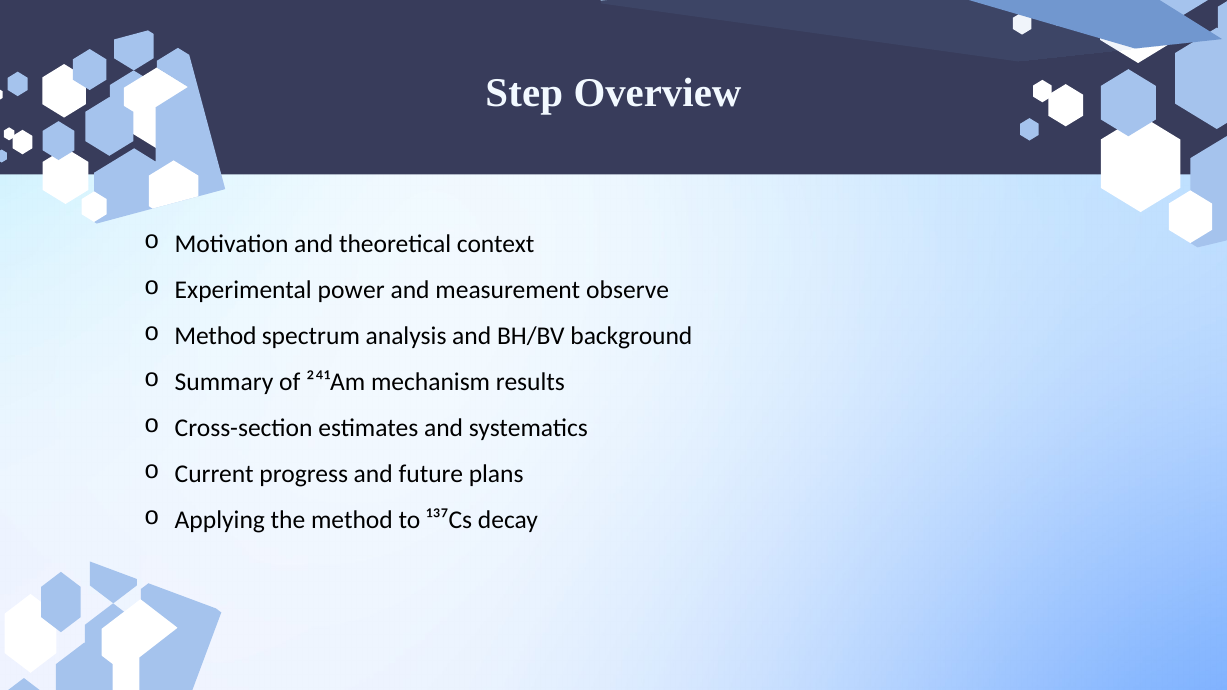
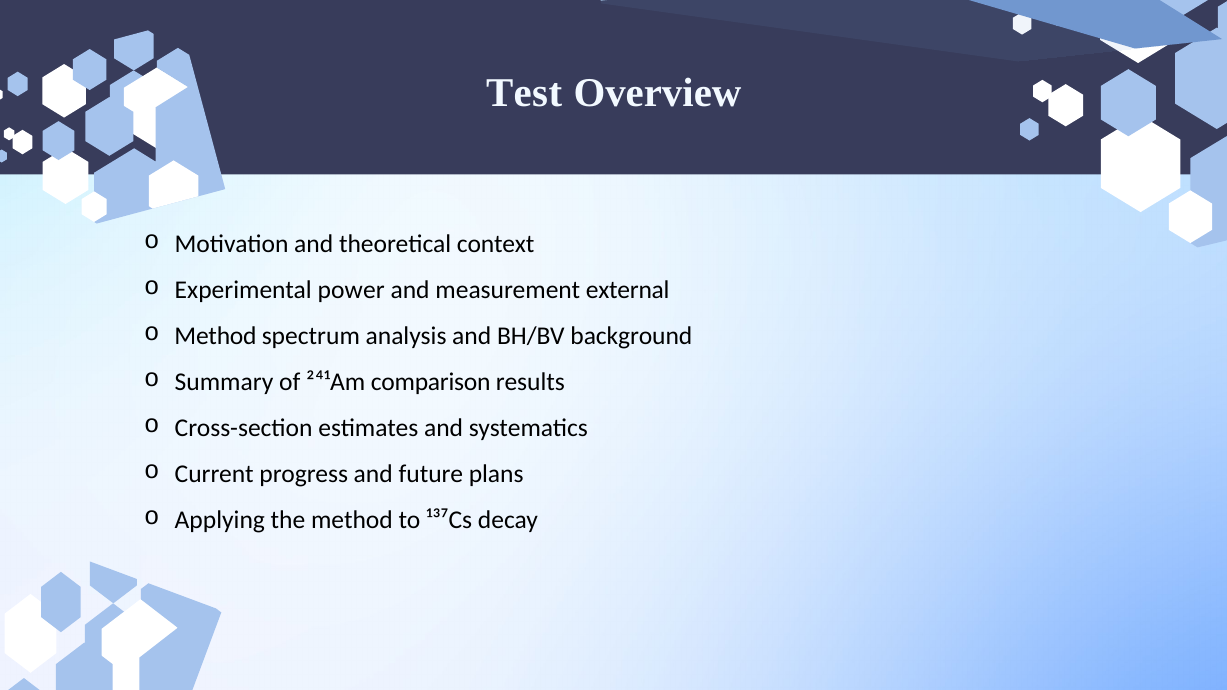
Step: Step -> Test
observe: observe -> external
mechanism: mechanism -> comparison
